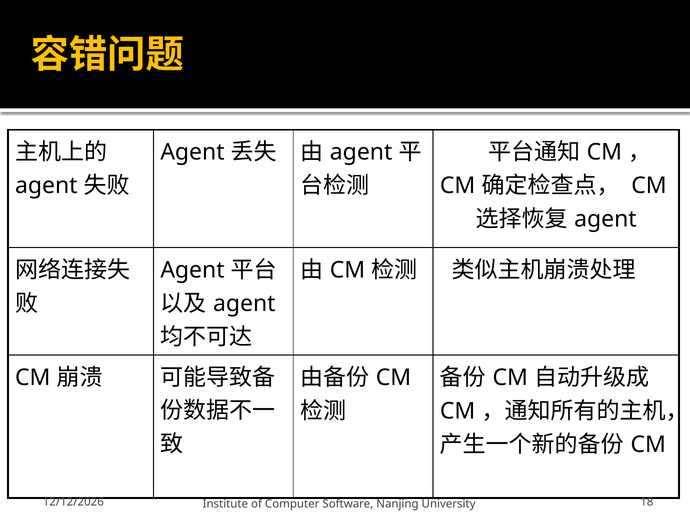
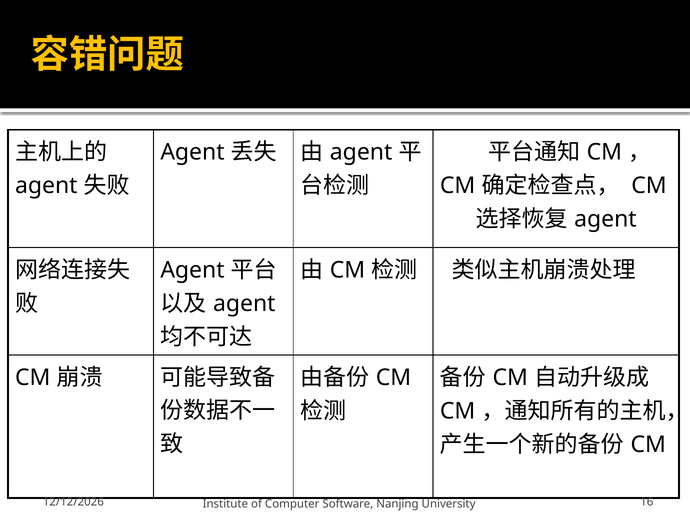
18: 18 -> 16
